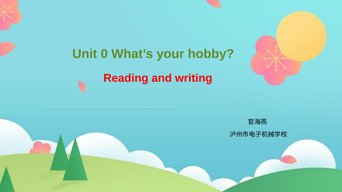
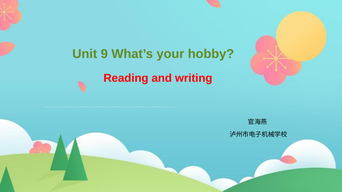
0: 0 -> 9
